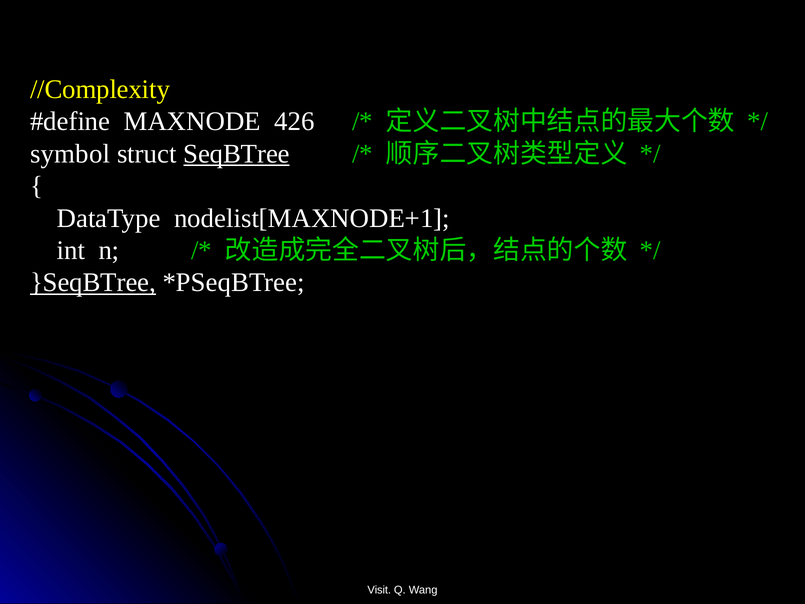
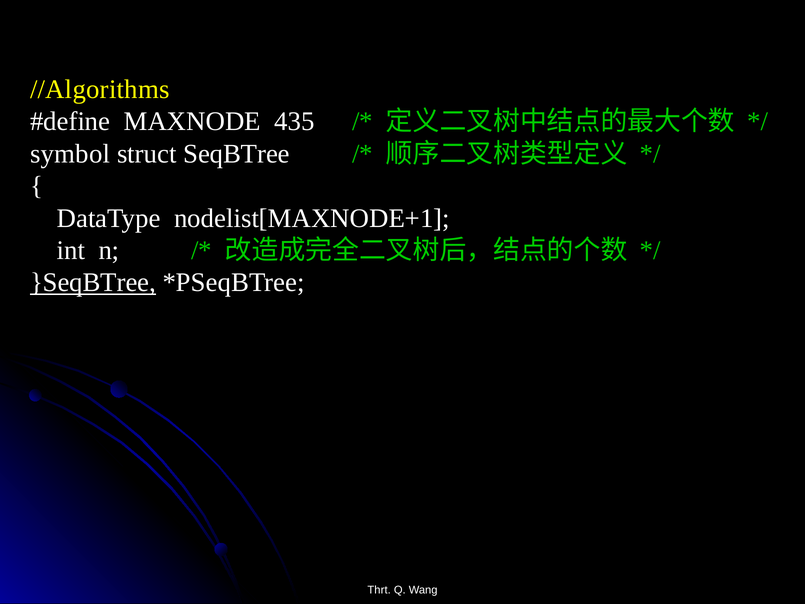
//Complexity: //Complexity -> //Algorithms
426: 426 -> 435
SeqBTree underline: present -> none
Visit: Visit -> Thrt
